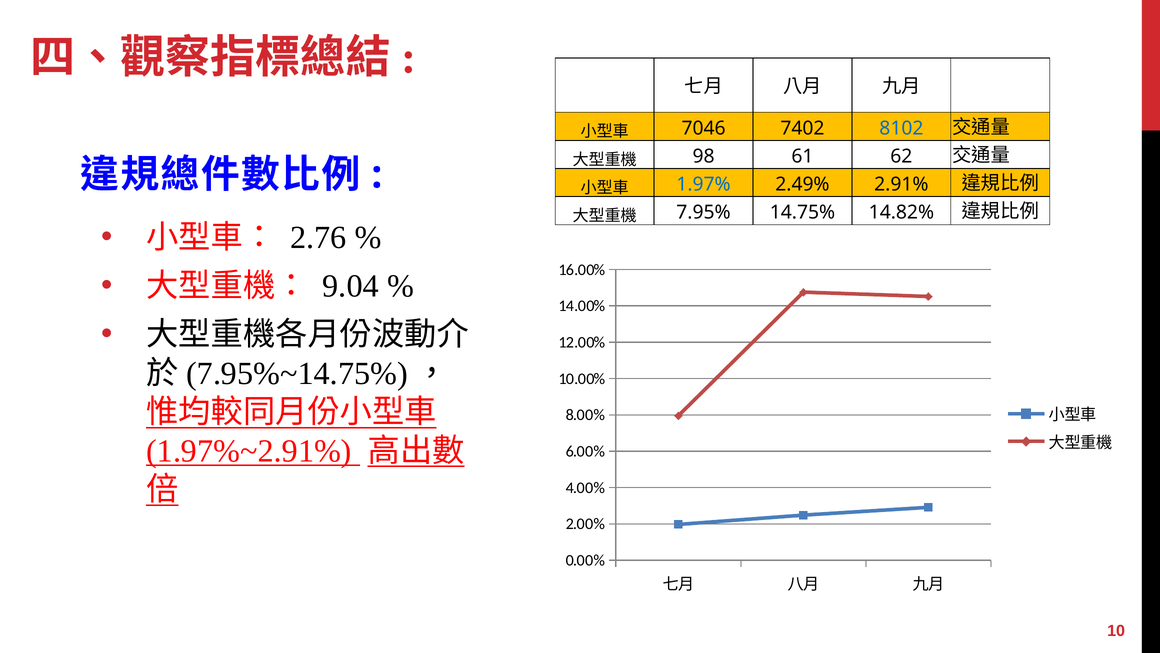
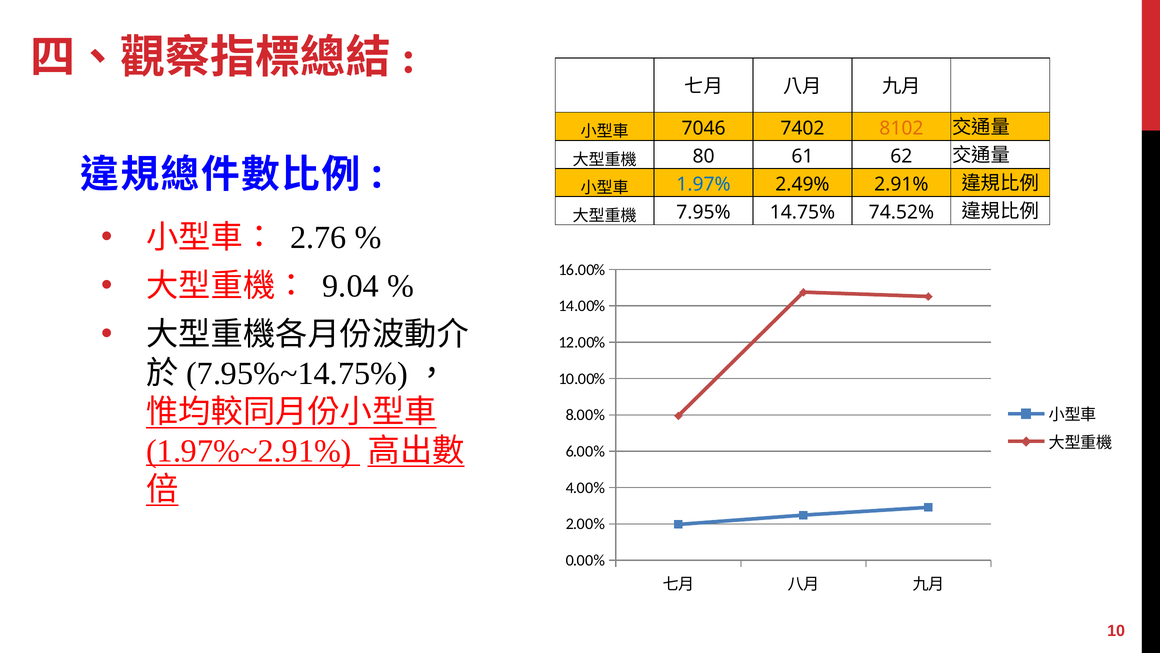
8102 colour: blue -> orange
98: 98 -> 80
14.82%: 14.82% -> 74.52%
